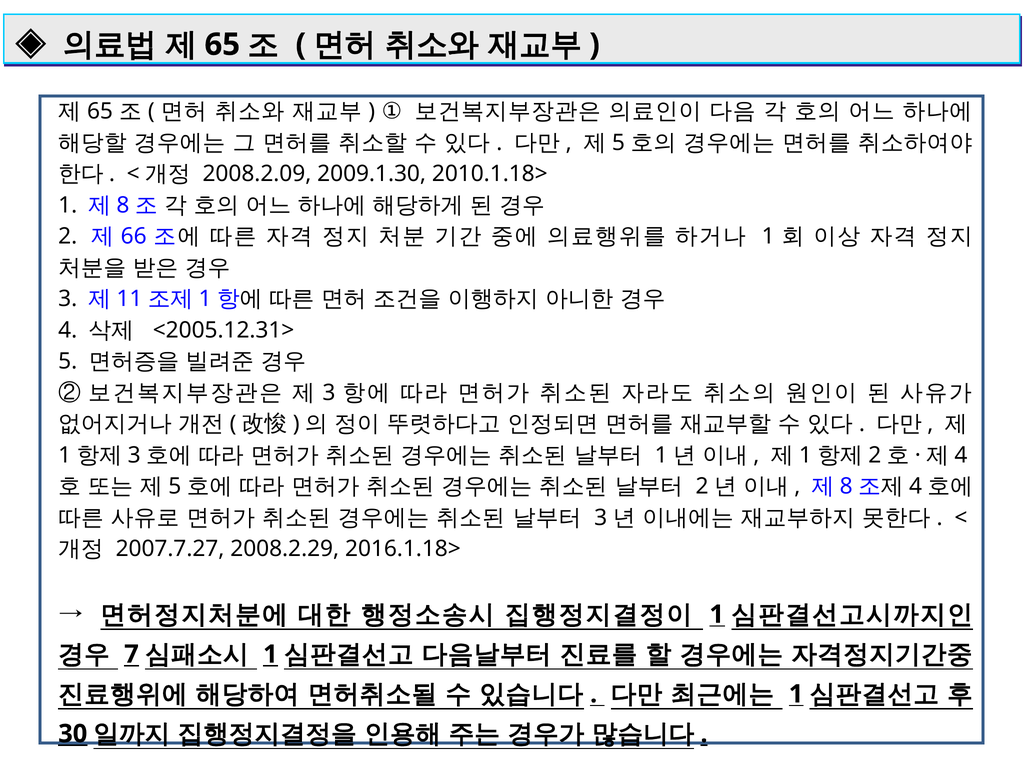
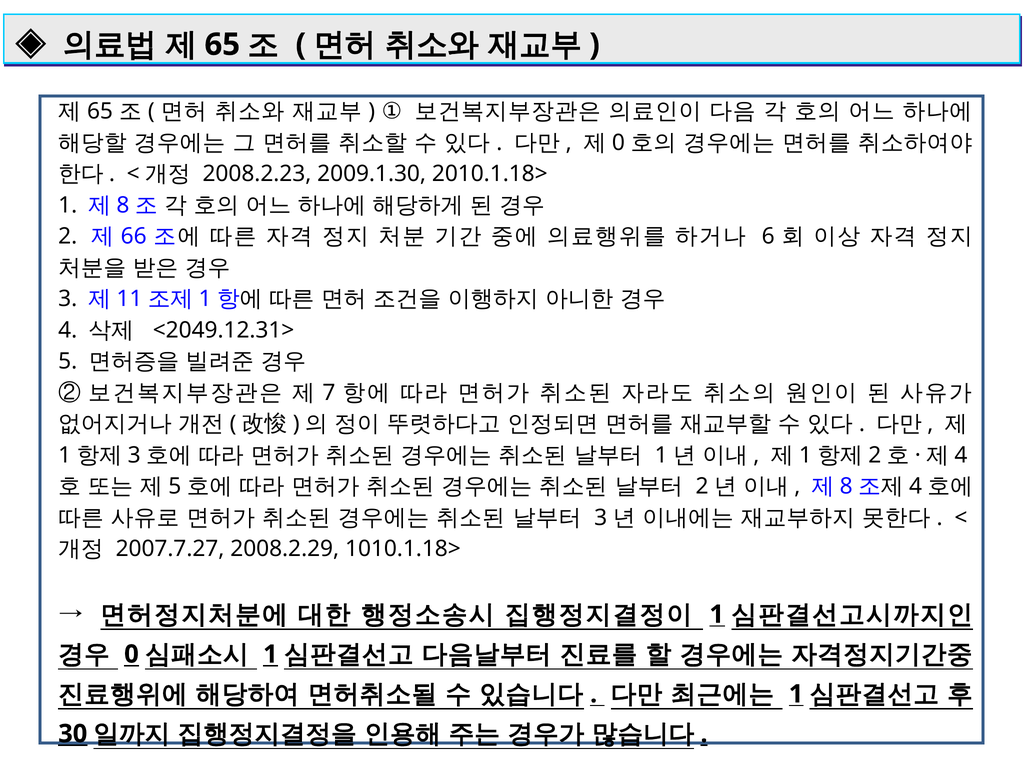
5 at (618, 143): 5 -> 0
2008.2.09: 2008.2.09 -> 2008.2.23
1 at (768, 237): 1 -> 6
<2005.12.31>: <2005.12.31> -> <2049.12.31>
3 at (329, 393): 3 -> 7
2016.1.18>: 2016.1.18> -> 1010.1.18>
7 at (131, 654): 7 -> 0
